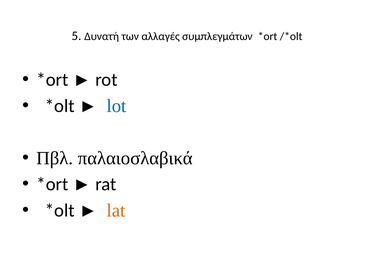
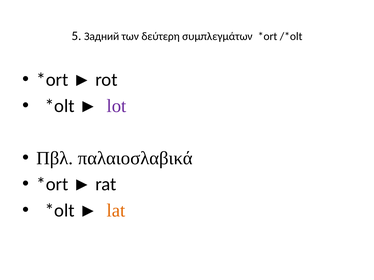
Δυνατή: Δυνατή -> Задний
αλλαγές: αλλαγές -> δεύτερη
lot colour: blue -> purple
